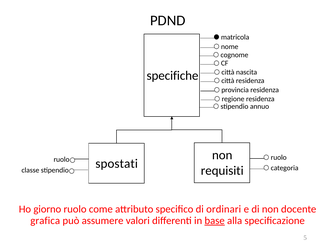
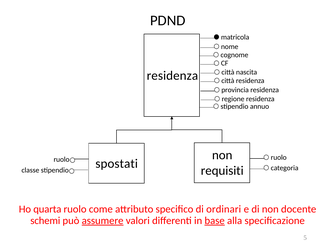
specifiche at (173, 76): specifiche -> residenza
giorno: giorno -> quarta
grafica: grafica -> schemi
assumere underline: none -> present
